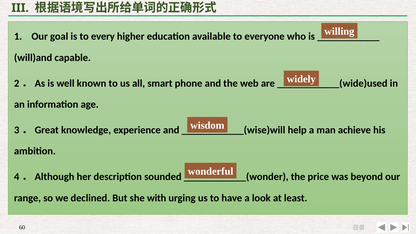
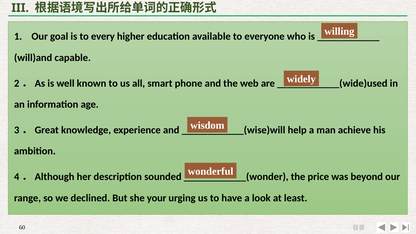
with: with -> your
